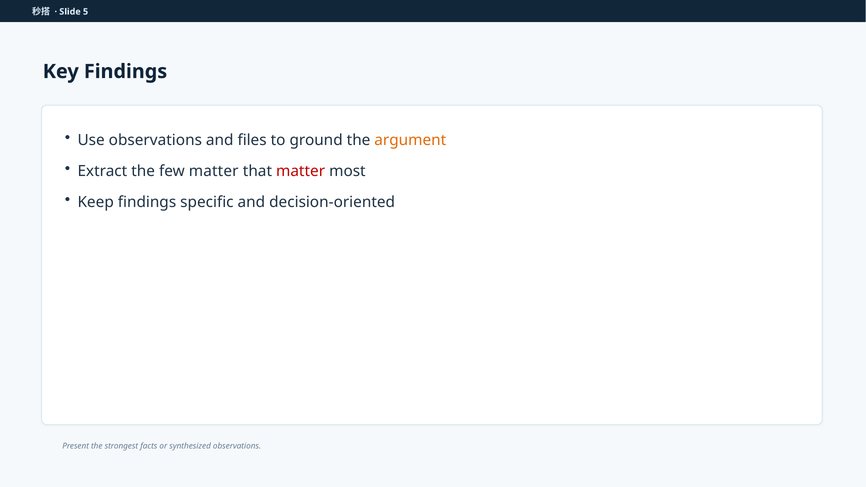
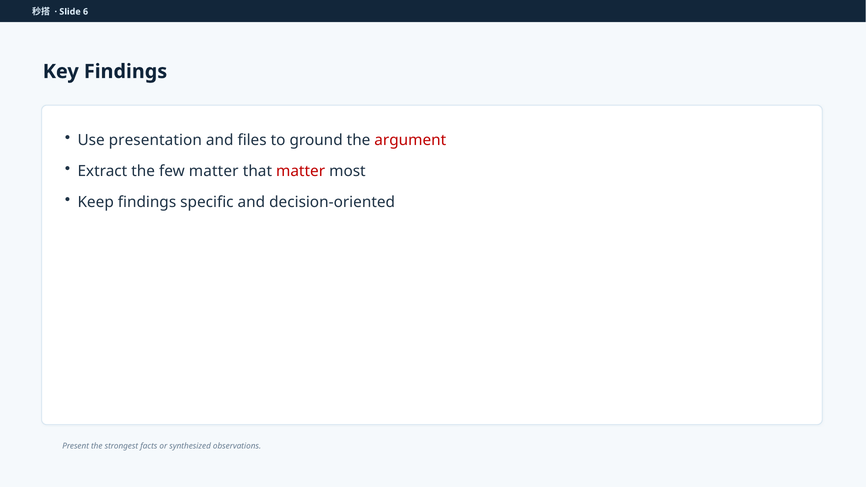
5: 5 -> 6
Use observations: observations -> presentation
argument colour: orange -> red
